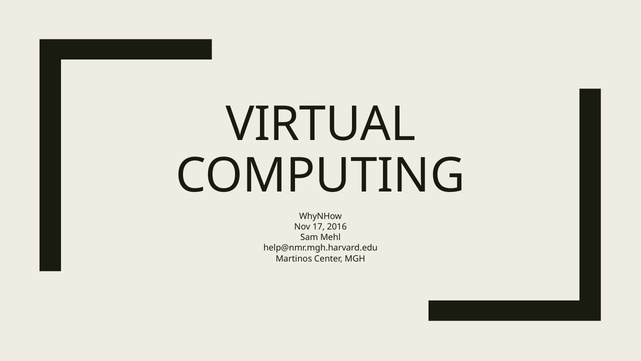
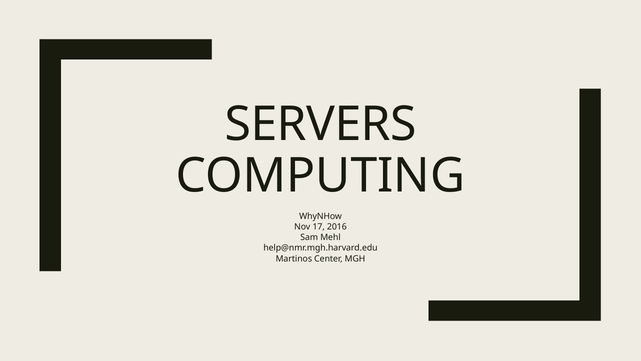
VIRTUAL: VIRTUAL -> SERVERS
